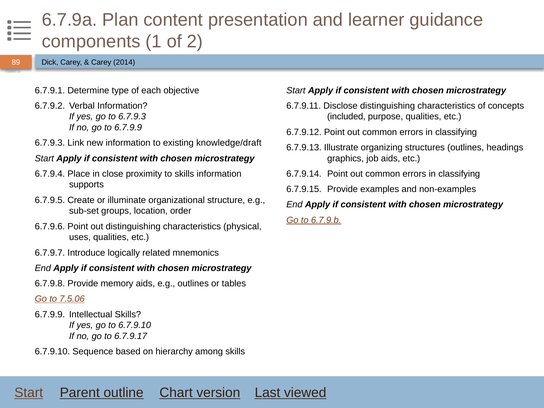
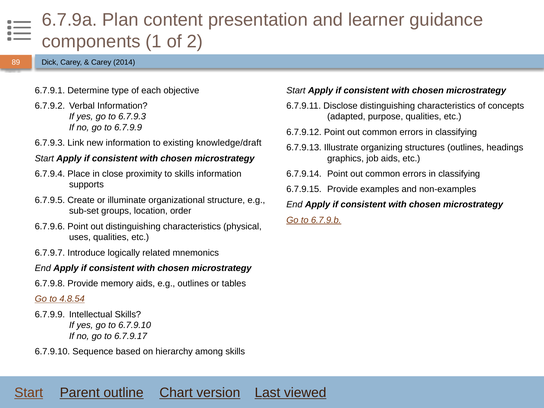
included: included -> adapted
7.5.06: 7.5.06 -> 4.8.54
